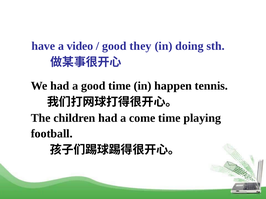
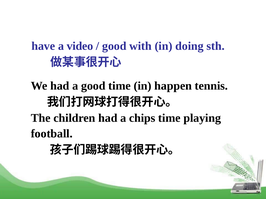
they: they -> with
come: come -> chips
